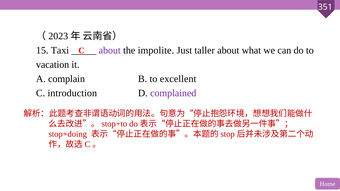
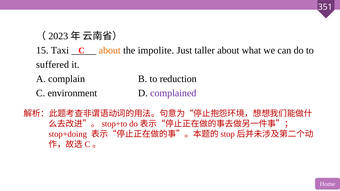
about at (110, 50) colour: purple -> orange
vacation: vacation -> suffered
excellent: excellent -> reduction
introduction: introduction -> environment
